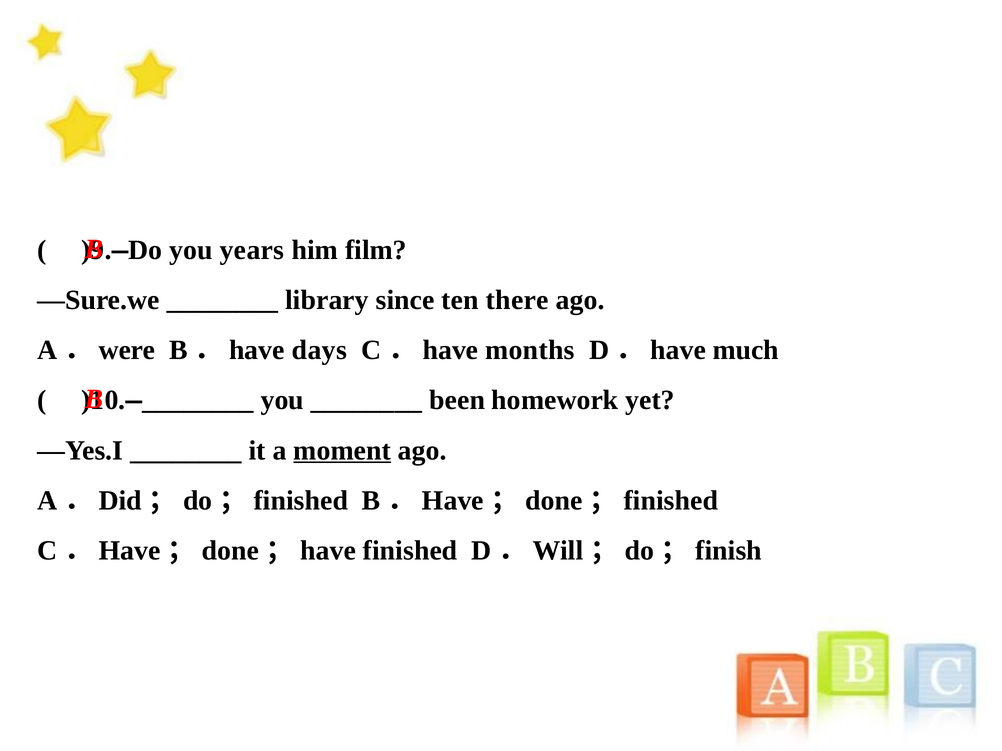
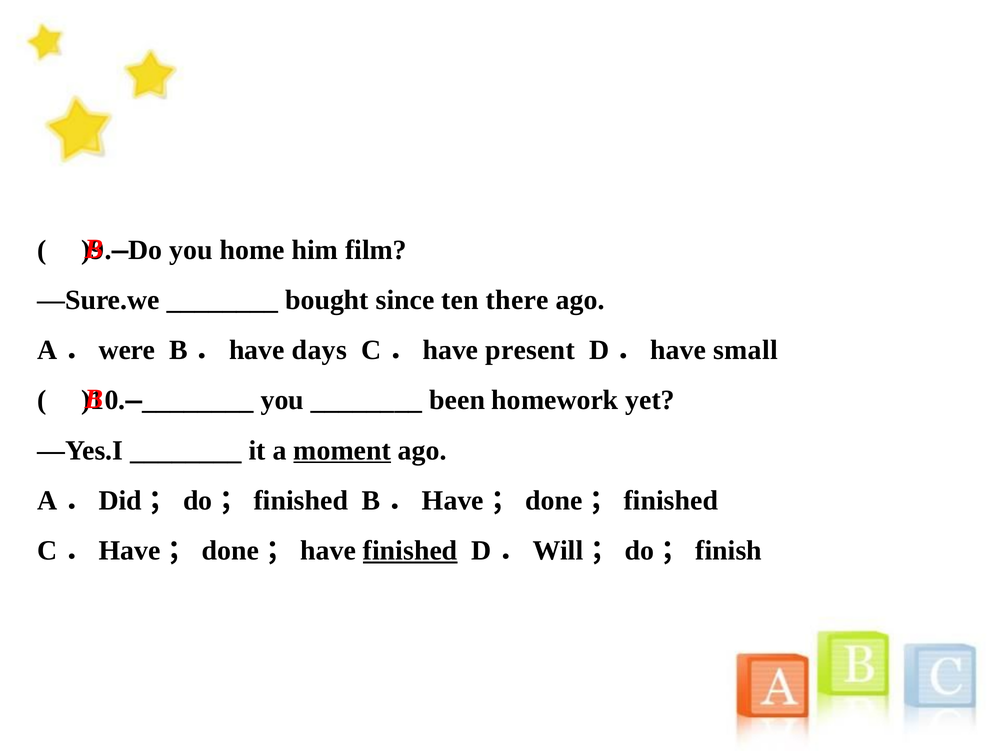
years: years -> home
library: library -> bought
months: months -> present
much: much -> small
finished underline: none -> present
